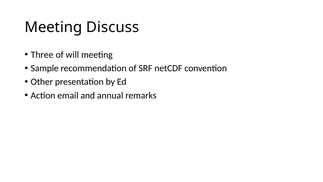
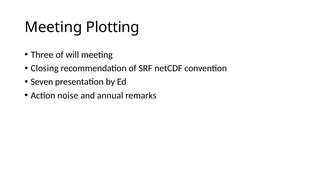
Discuss: Discuss -> Plotting
Sample: Sample -> Closing
Other: Other -> Seven
email: email -> noise
